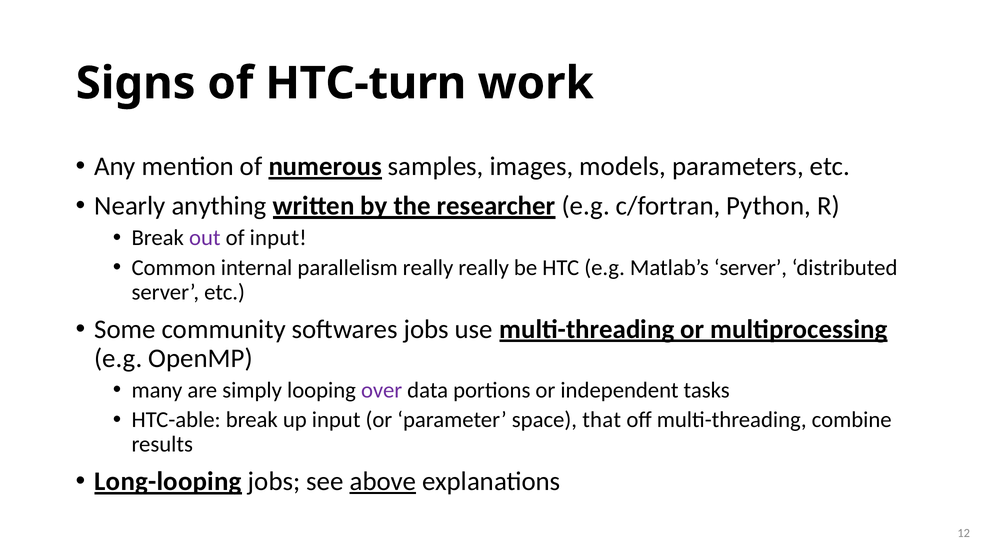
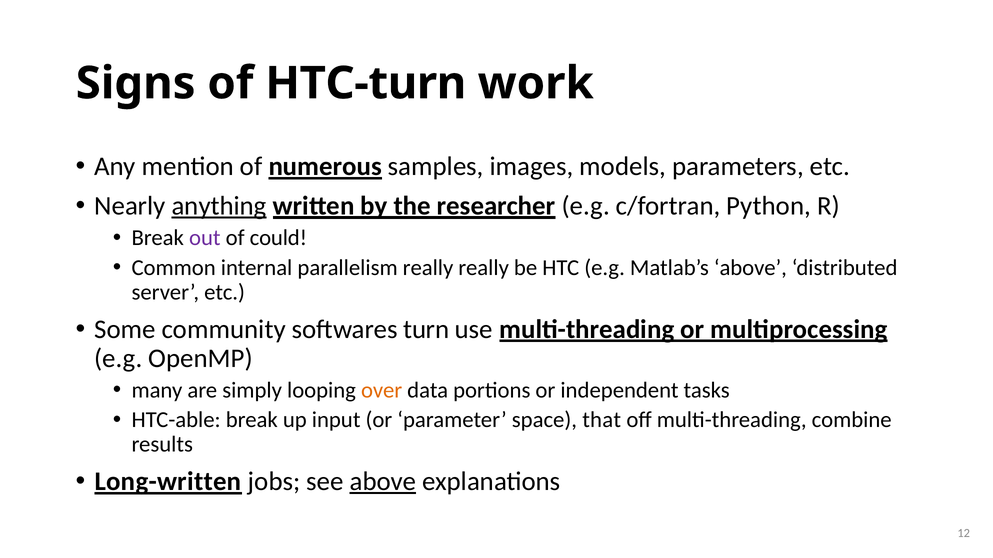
anything underline: none -> present
of input: input -> could
Matlab’s server: server -> above
softwares jobs: jobs -> turn
over colour: purple -> orange
Long-looping: Long-looping -> Long-written
